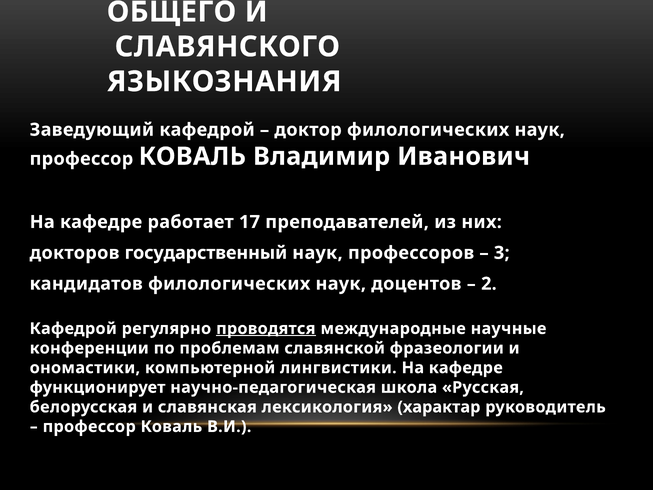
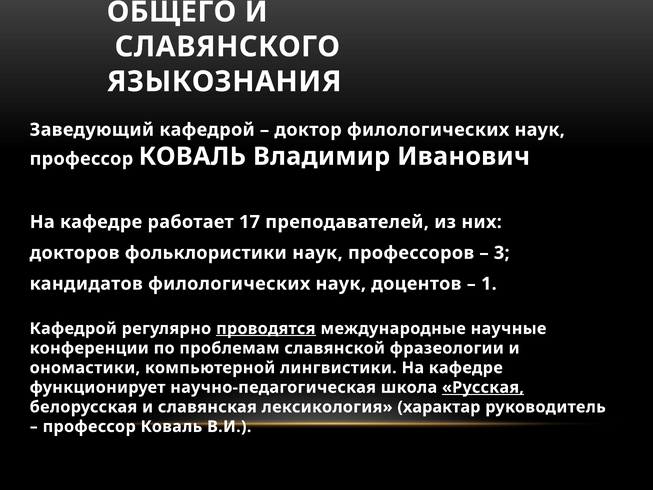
государственный: государственный -> фольклористики
2: 2 -> 1
Русская underline: none -> present
